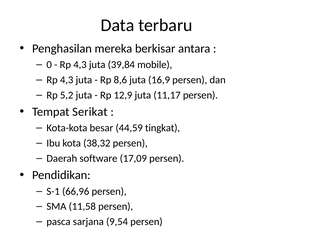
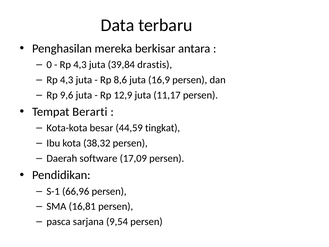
mobile: mobile -> drastis
5,2: 5,2 -> 9,6
Serikat: Serikat -> Berarti
11,58: 11,58 -> 16,81
